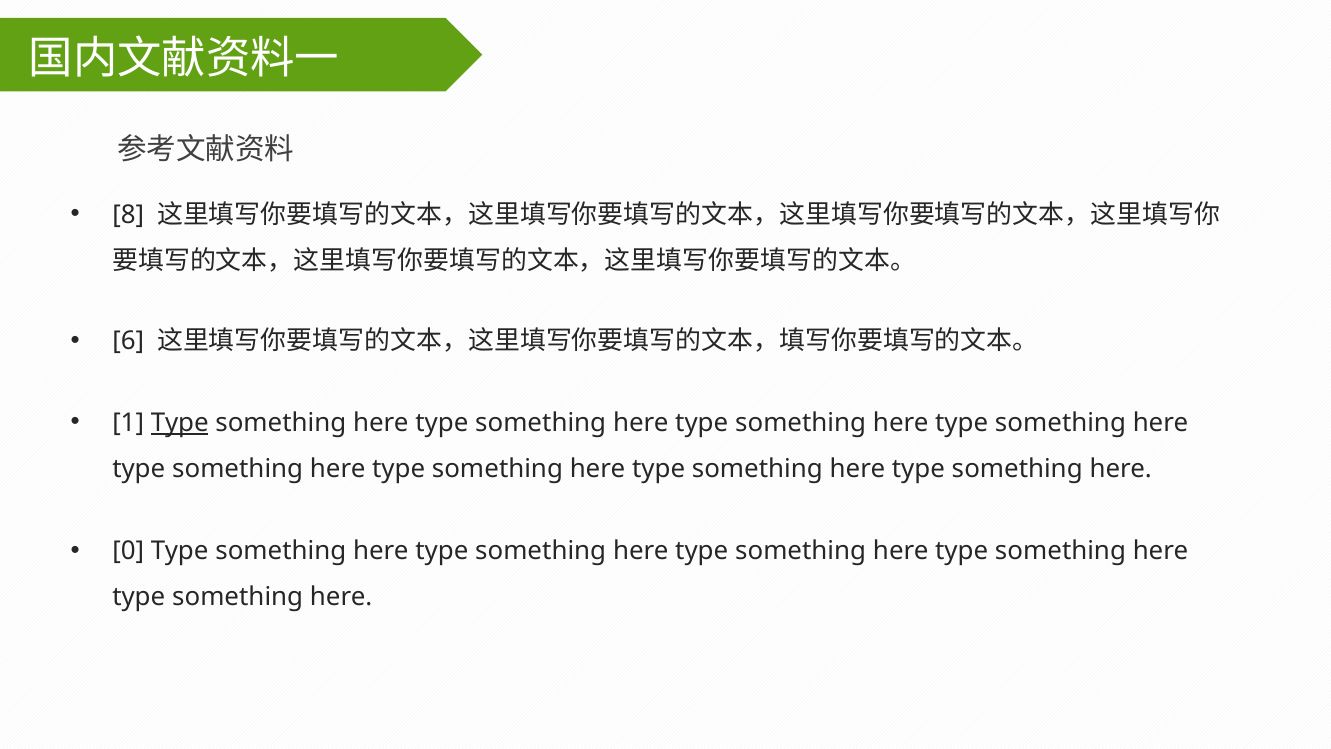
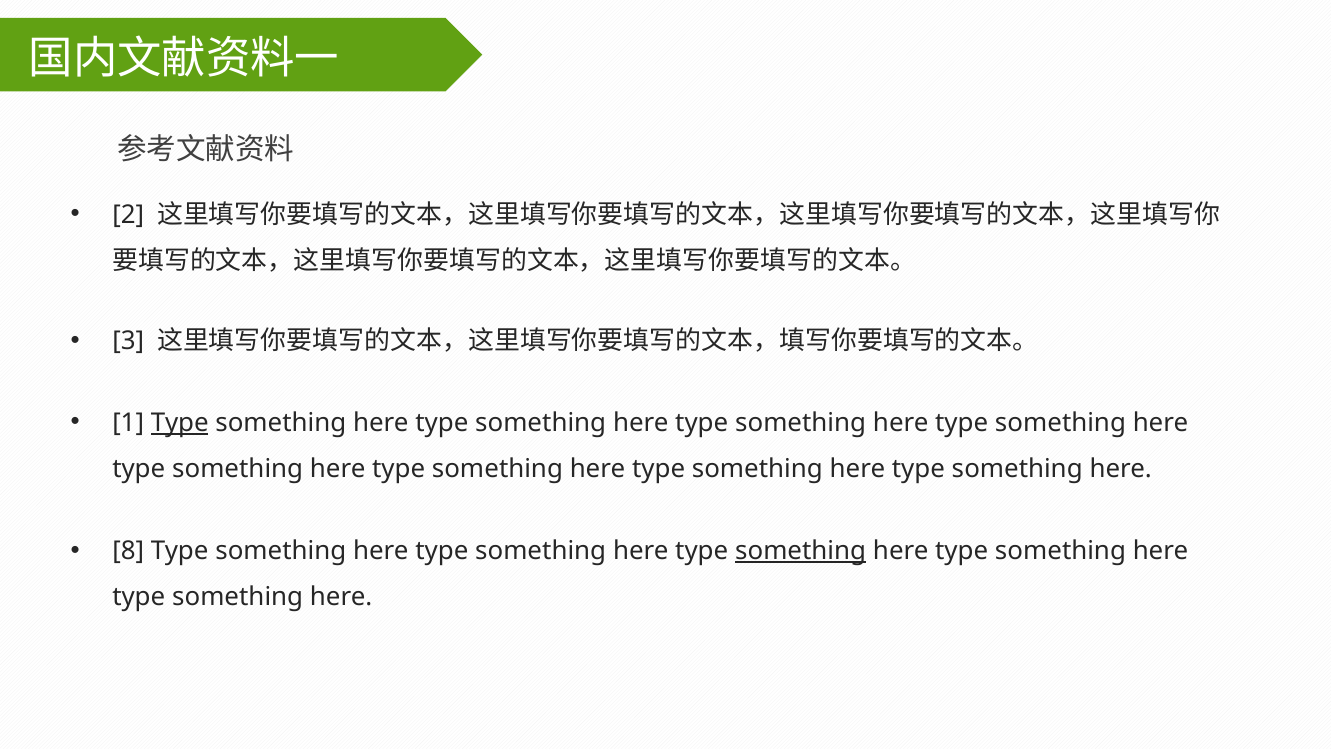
8: 8 -> 2
6: 6 -> 3
0: 0 -> 8
something at (801, 551) underline: none -> present
